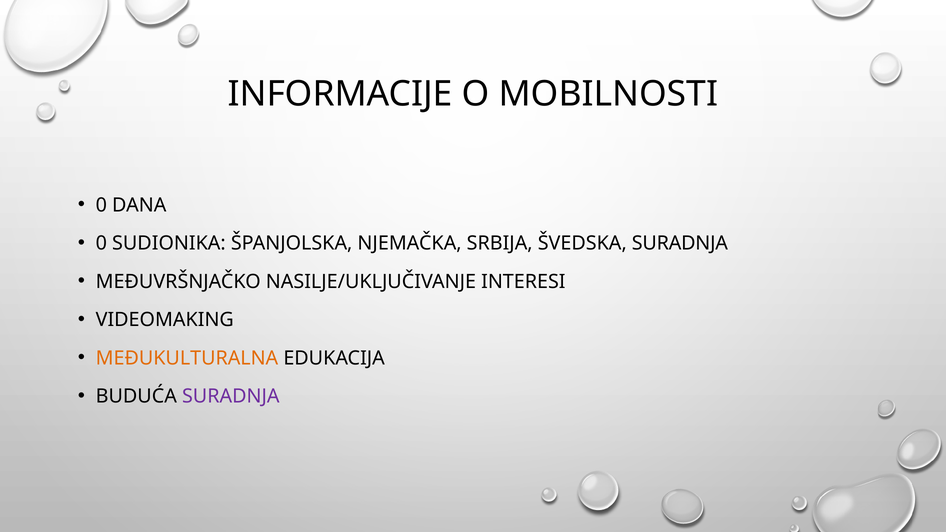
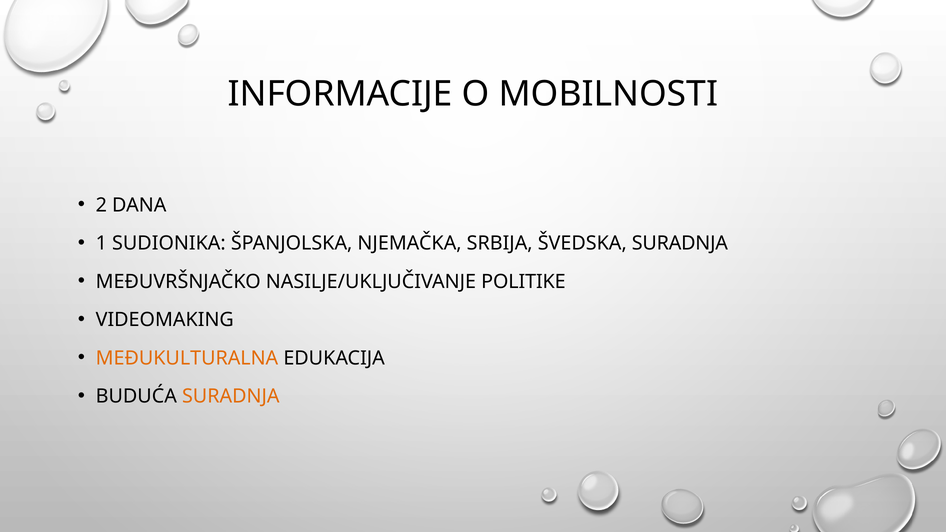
0 at (101, 205): 0 -> 2
0 at (101, 243): 0 -> 1
INTERESI: INTERESI -> POLITIKE
SURADNJA at (231, 396) colour: purple -> orange
